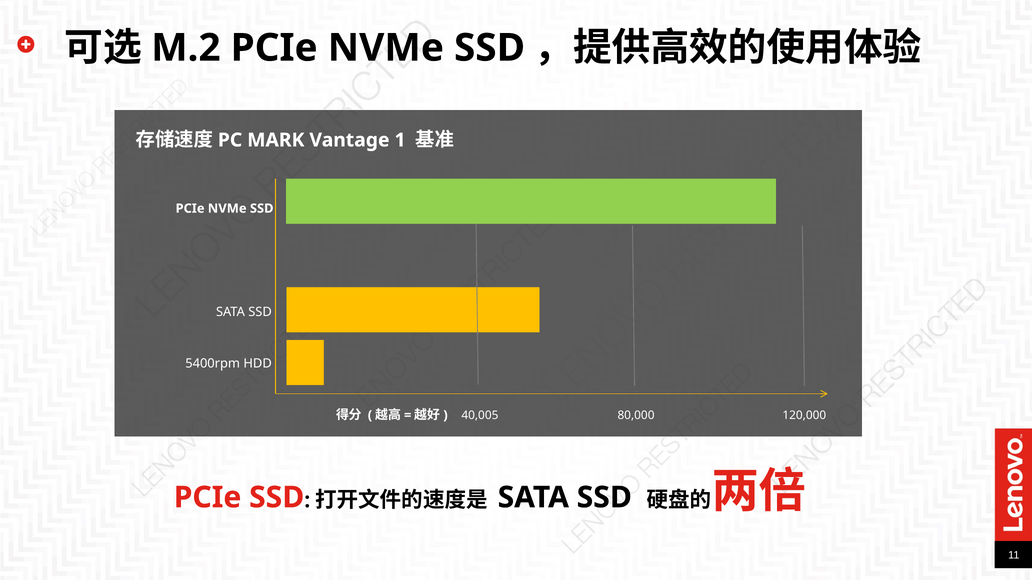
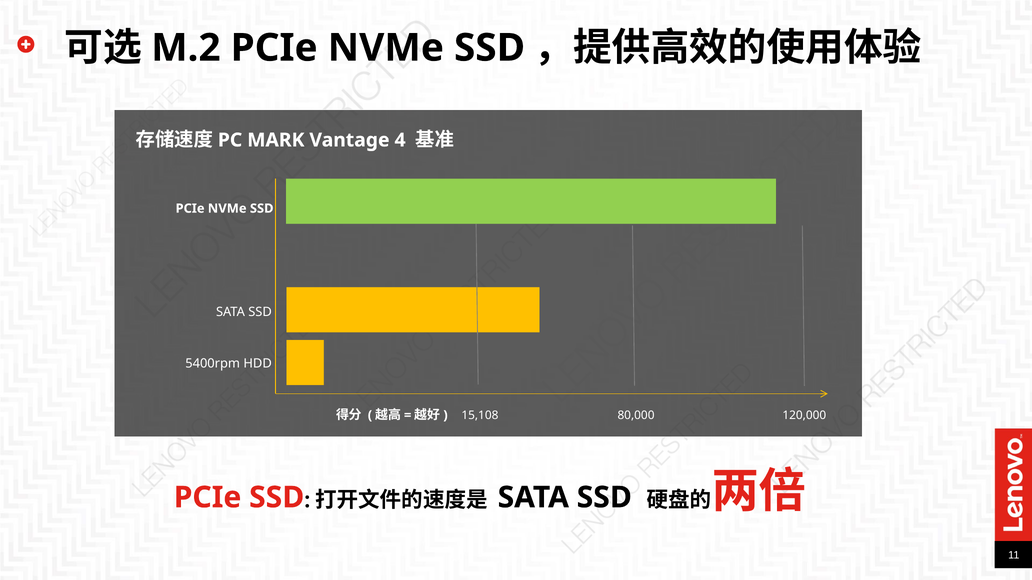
1: 1 -> 4
40,005: 40,005 -> 15,108
